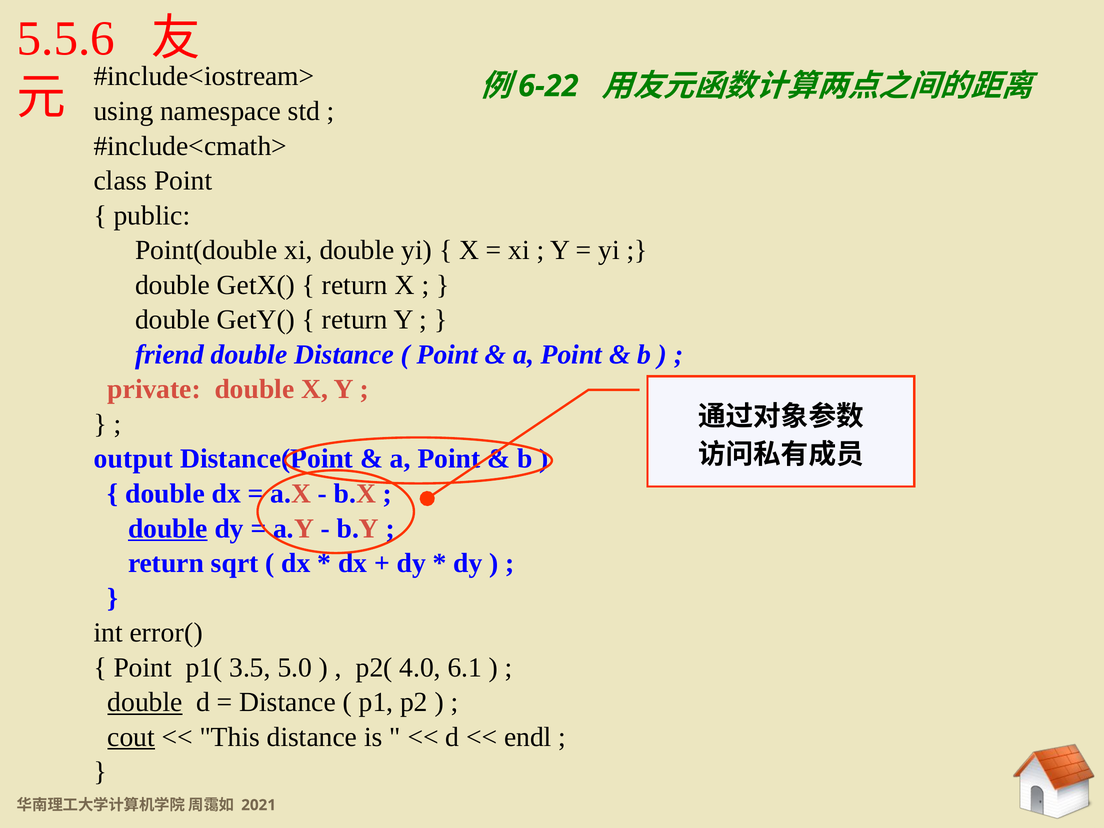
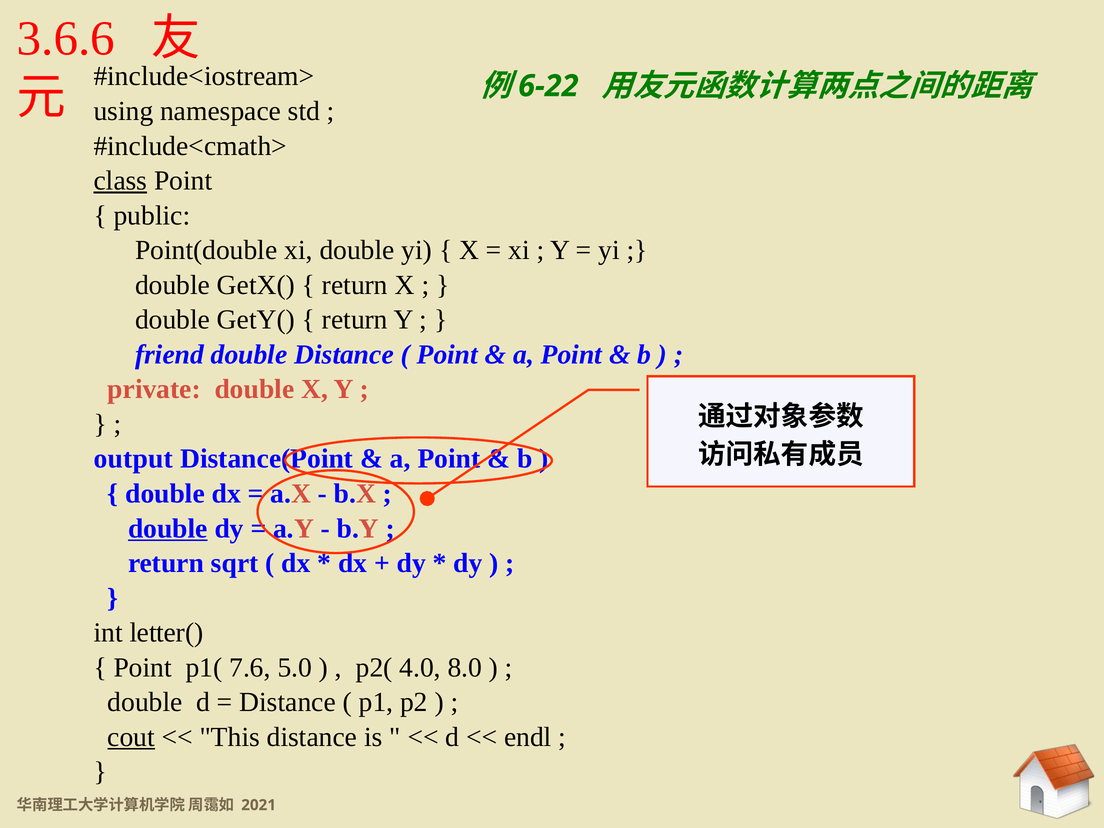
5.5.6: 5.5.6 -> 3.6.6
class underline: none -> present
error(: error( -> letter(
3.5: 3.5 -> 7.6
6.1: 6.1 -> 8.0
double at (145, 702) underline: present -> none
